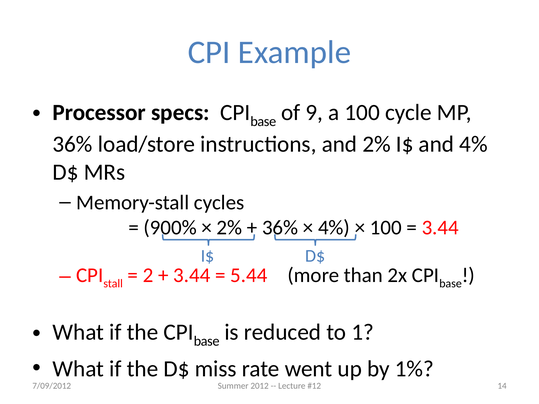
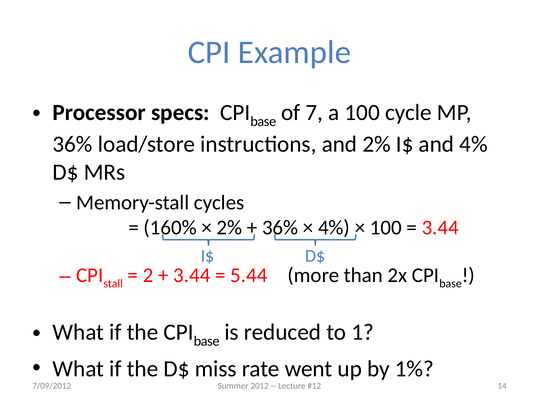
9: 9 -> 7
900%: 900% -> 160%
